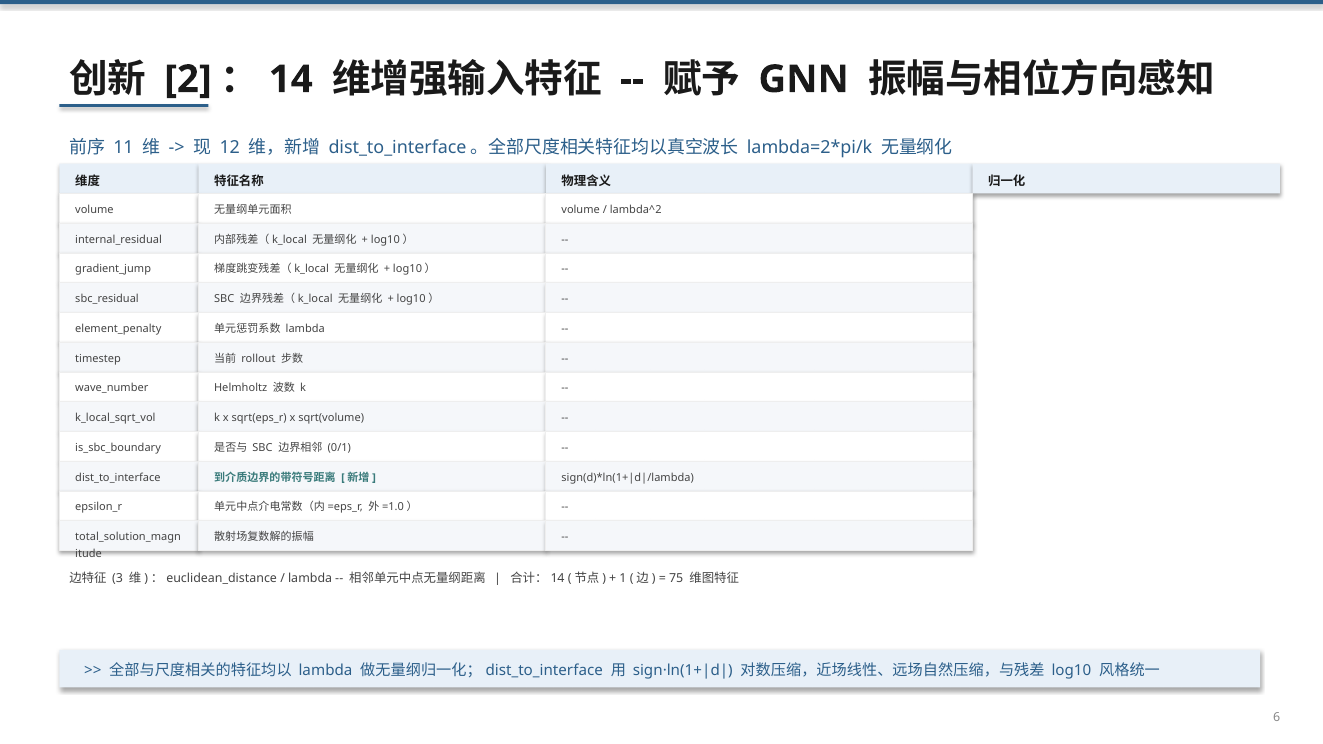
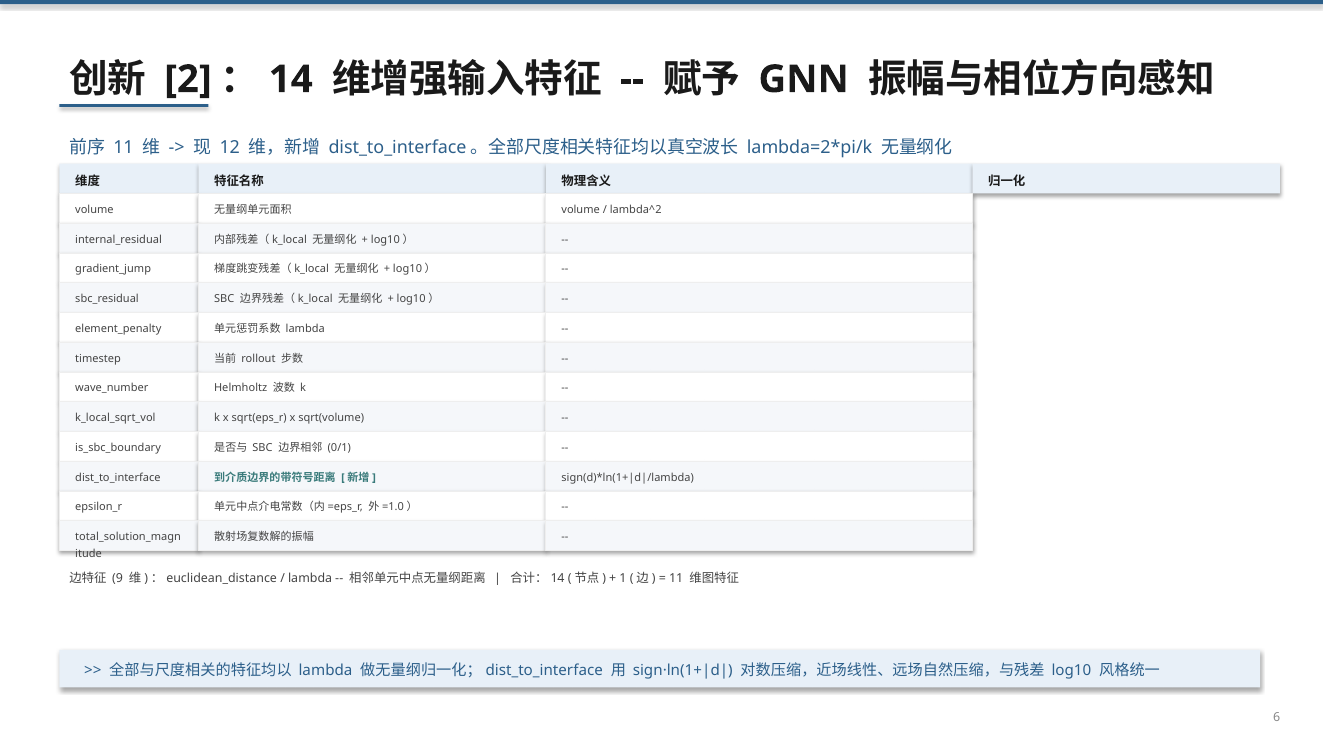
3: 3 -> 9
75 at (676, 578): 75 -> 11
